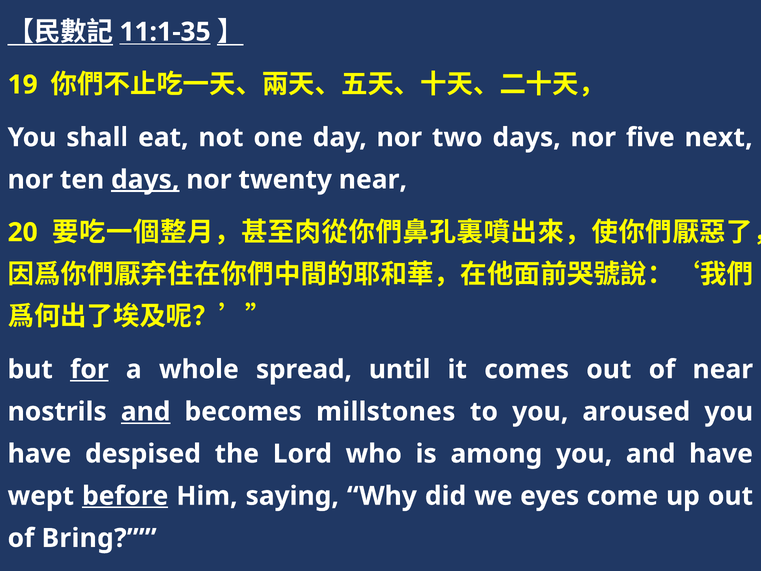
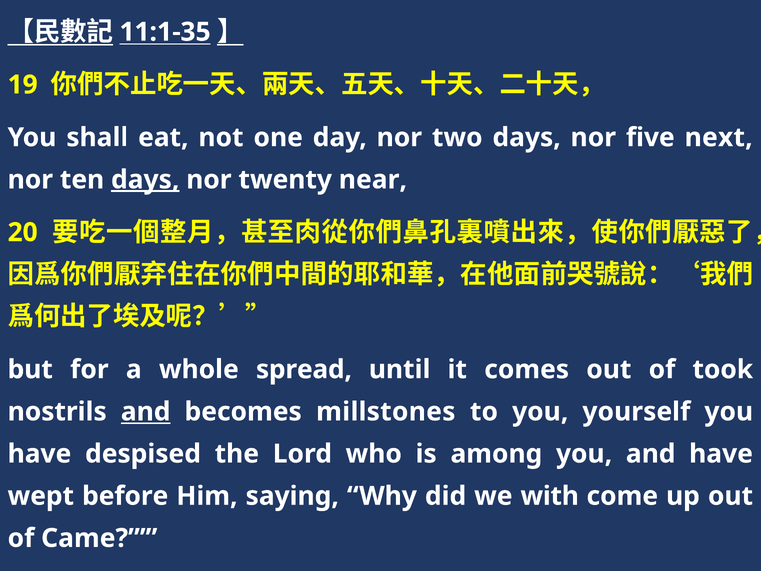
for underline: present -> none
of near: near -> took
aroused: aroused -> yourself
before underline: present -> none
eyes: eyes -> with
Bring: Bring -> Came
